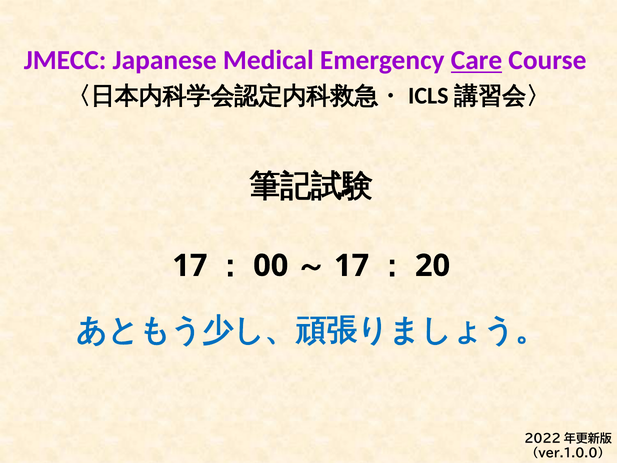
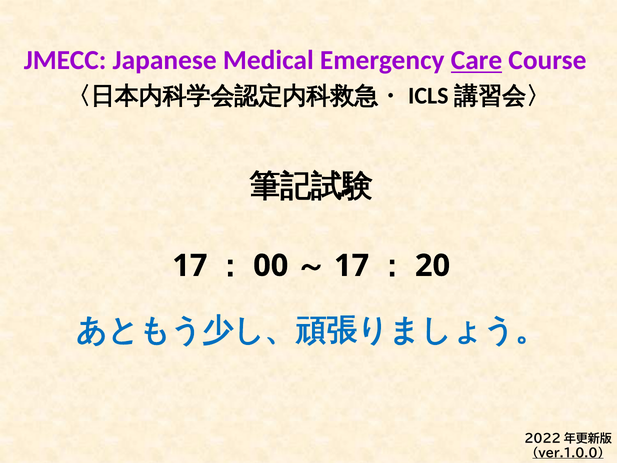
ver.1.0.0 underline: none -> present
